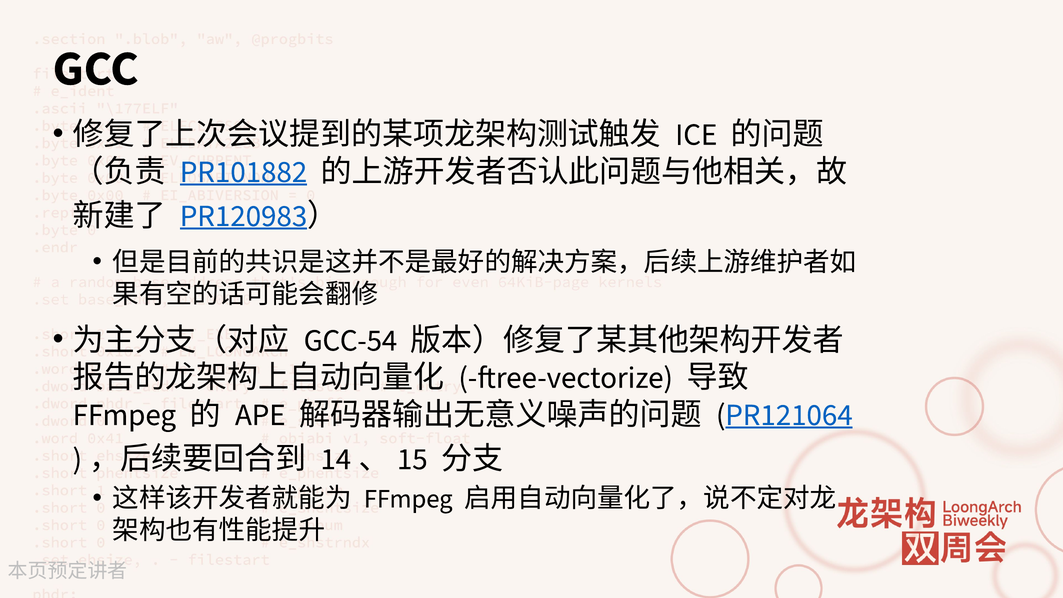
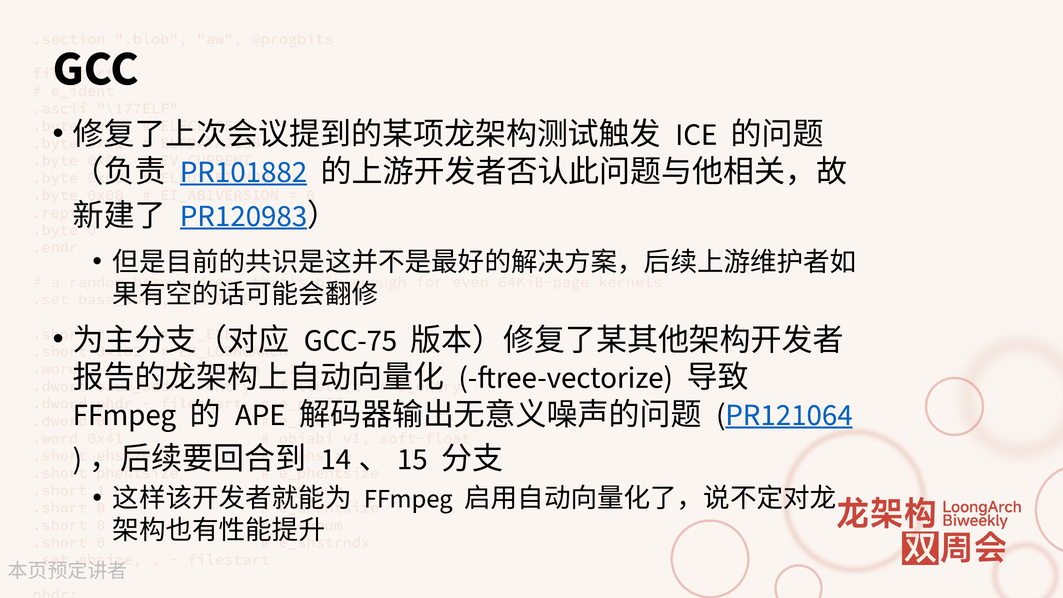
GCC-54: GCC-54 -> GCC-75
